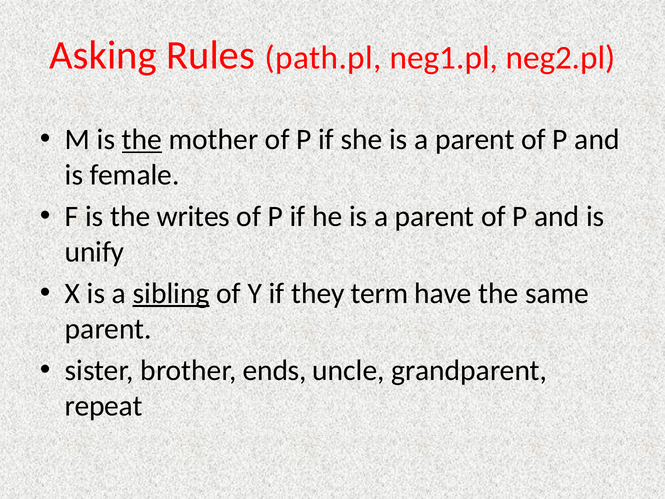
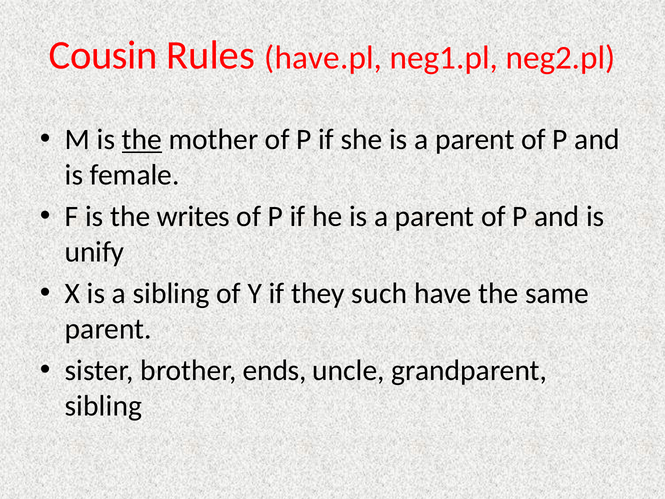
Asking: Asking -> Cousin
path.pl: path.pl -> have.pl
sibling at (171, 293) underline: present -> none
term: term -> such
repeat at (104, 406): repeat -> sibling
